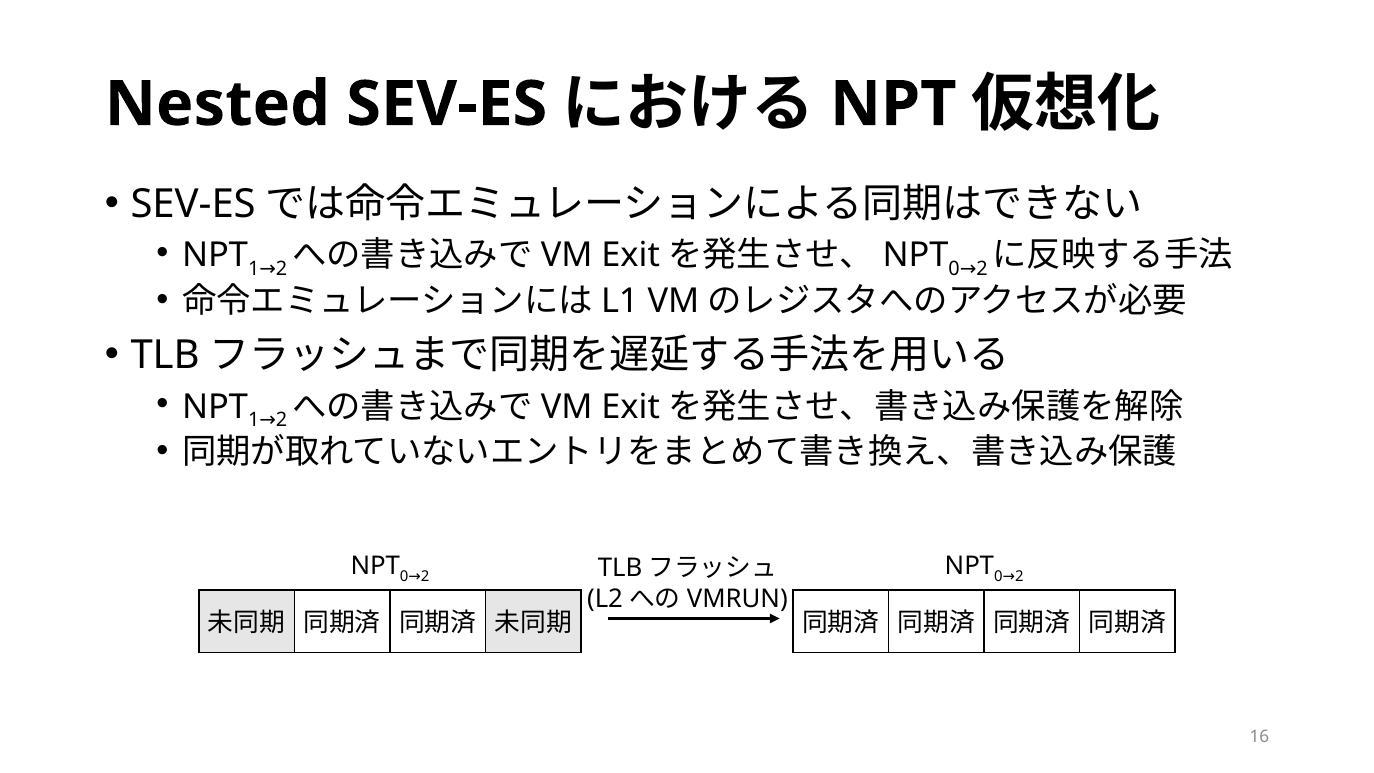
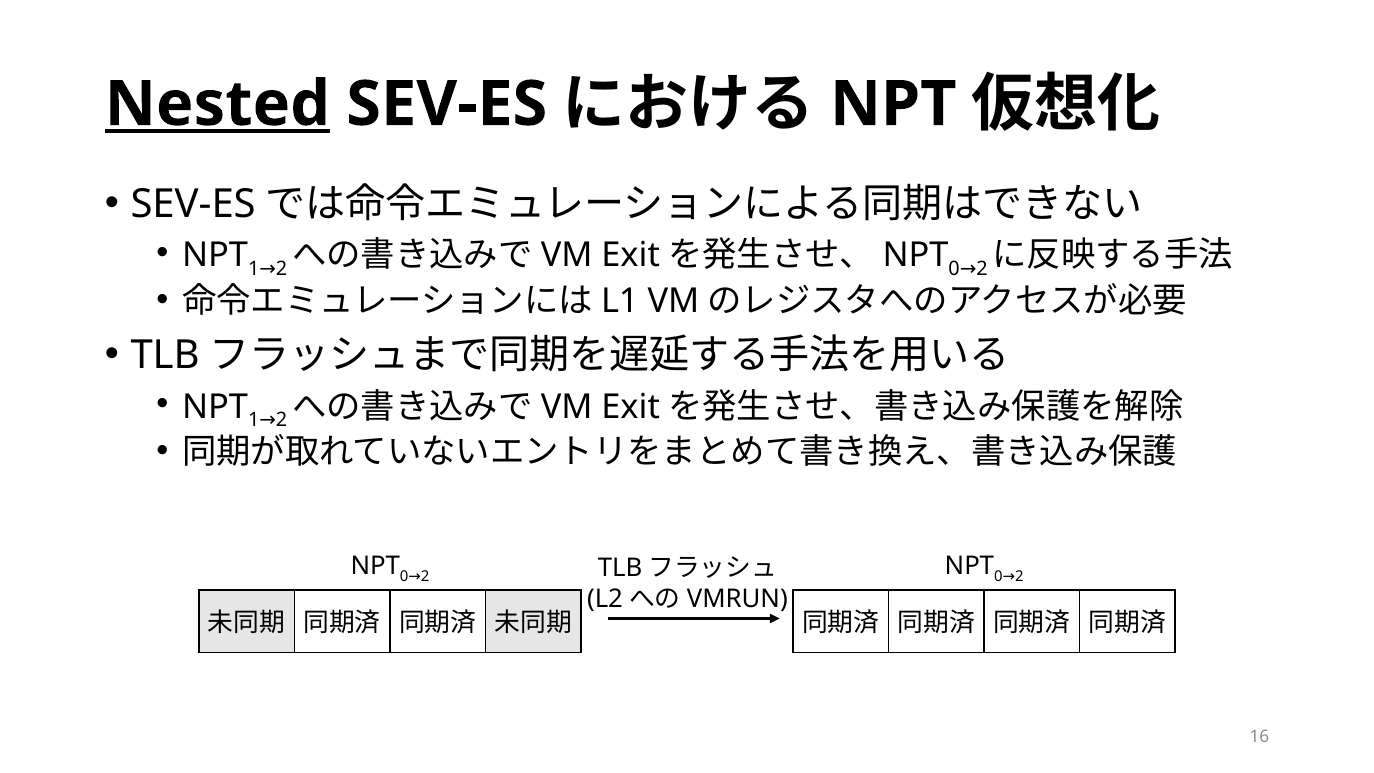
Nested underline: none -> present
